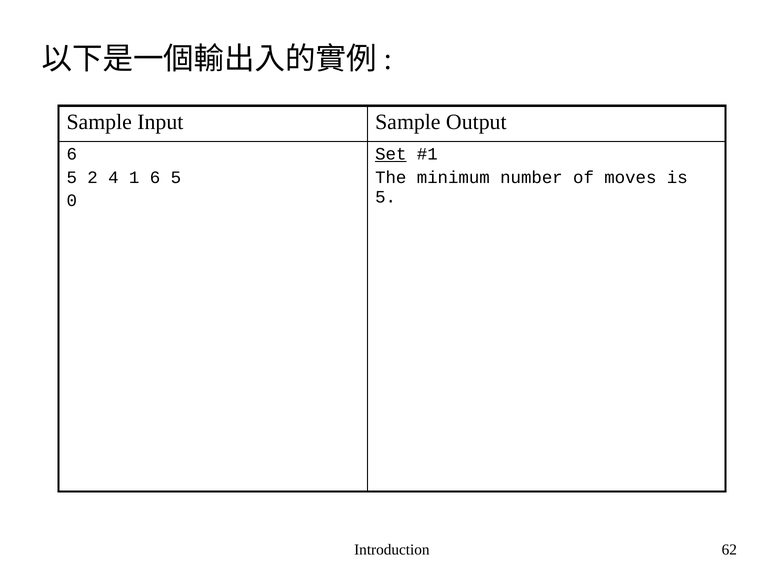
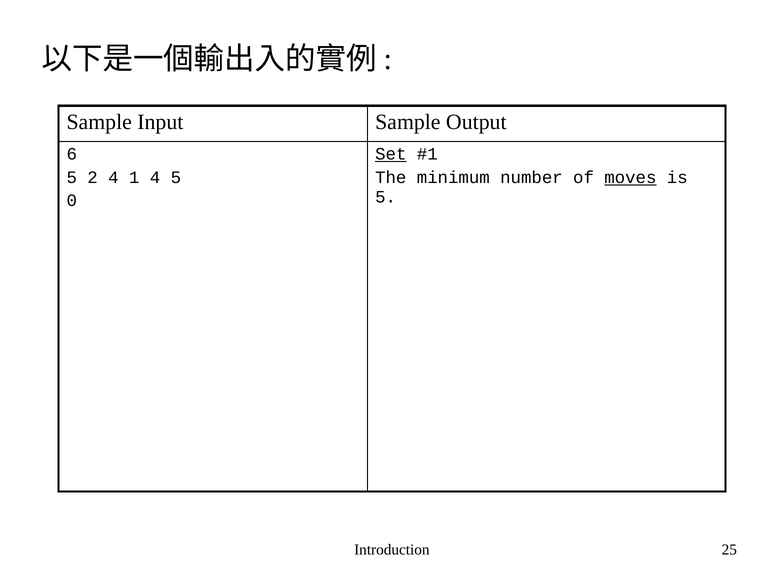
1 6: 6 -> 4
moves underline: none -> present
62: 62 -> 25
